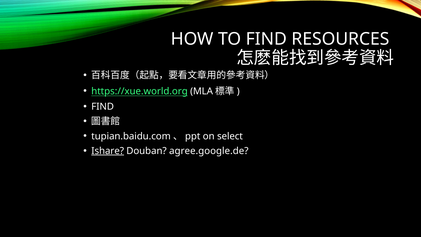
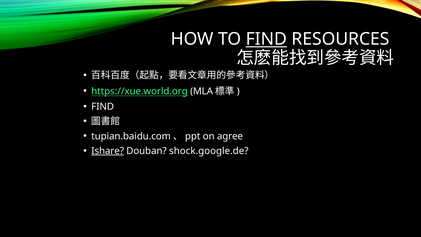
FIND at (266, 39) underline: none -> present
select: select -> agree
agree.google.de: agree.google.de -> shock.google.de
